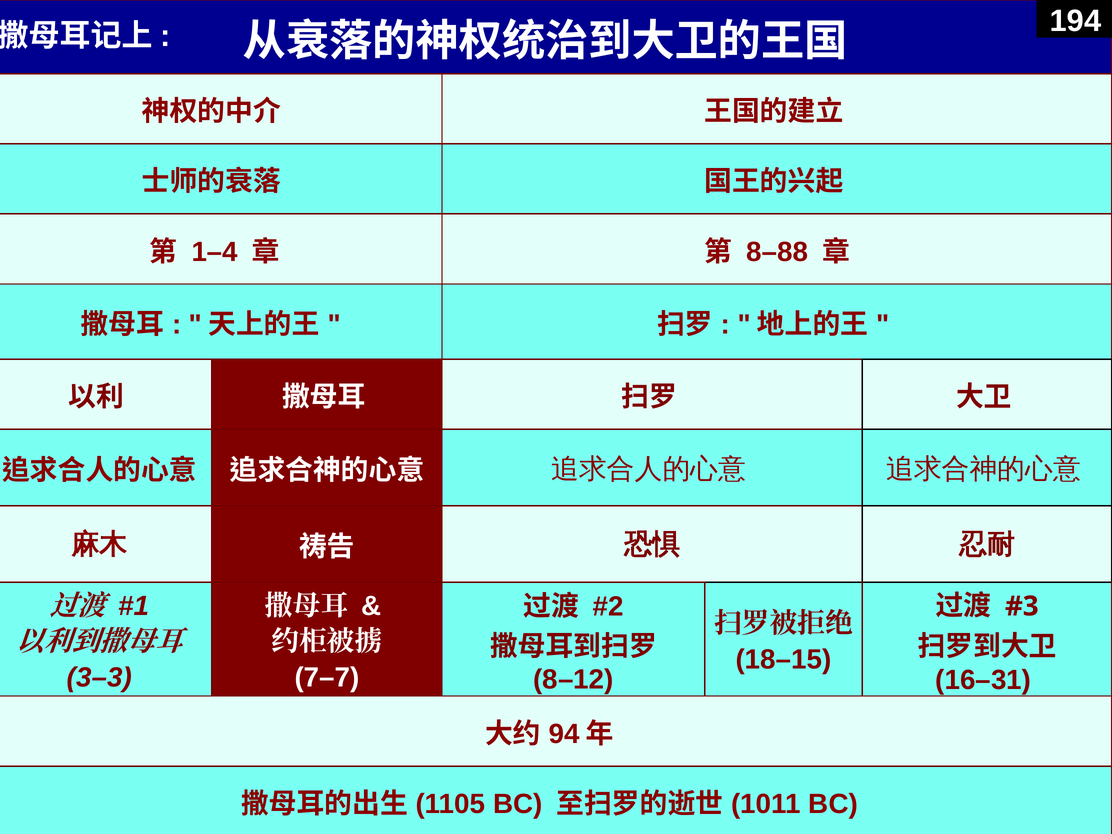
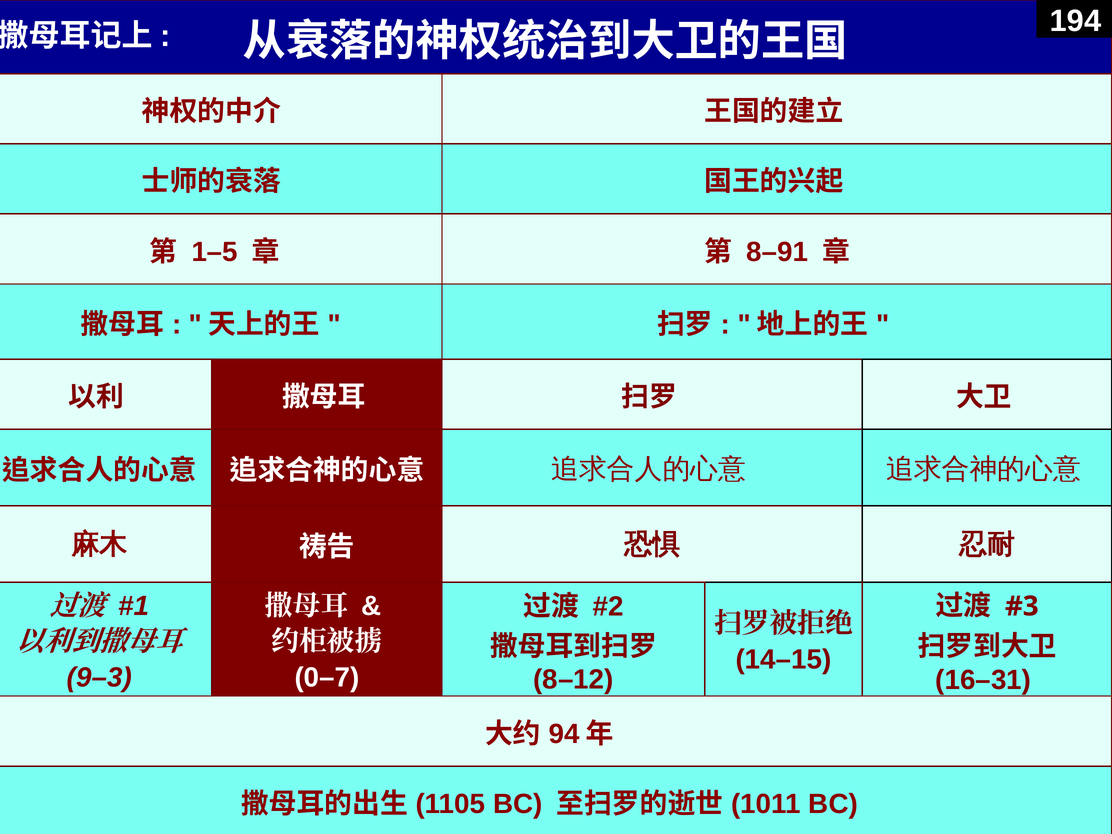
1–4: 1–4 -> 1–5
8–88: 8–88 -> 8–91
18–15: 18–15 -> 14–15
3–3: 3–3 -> 9–3
7–7: 7–7 -> 0–7
